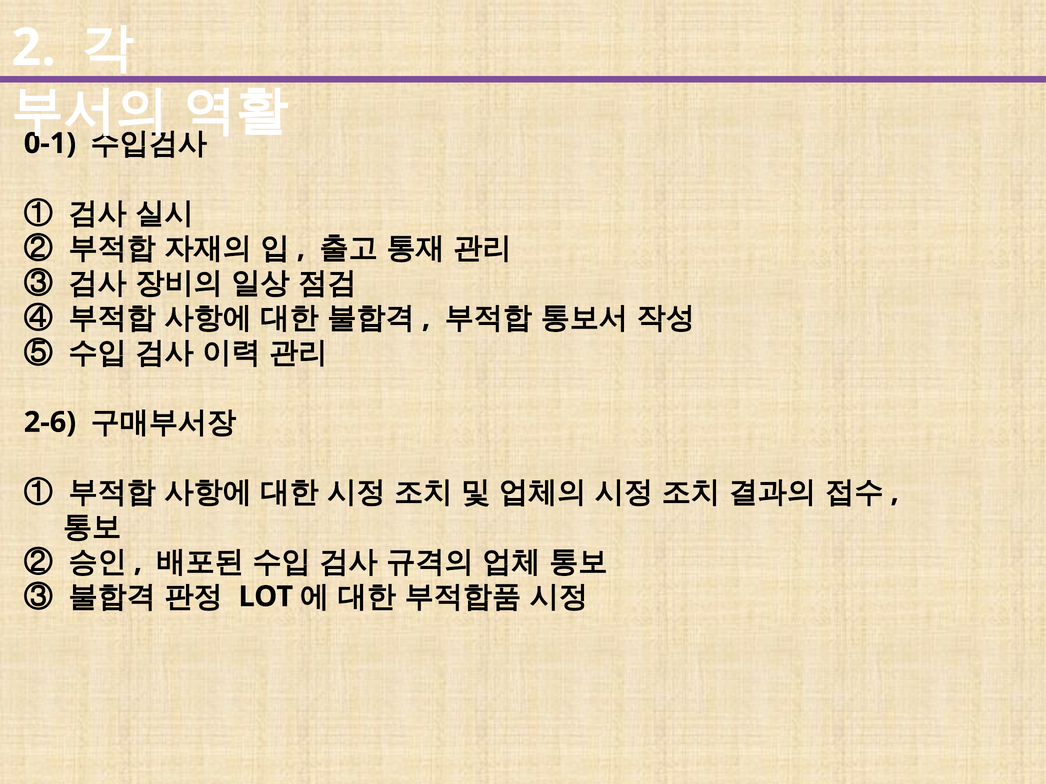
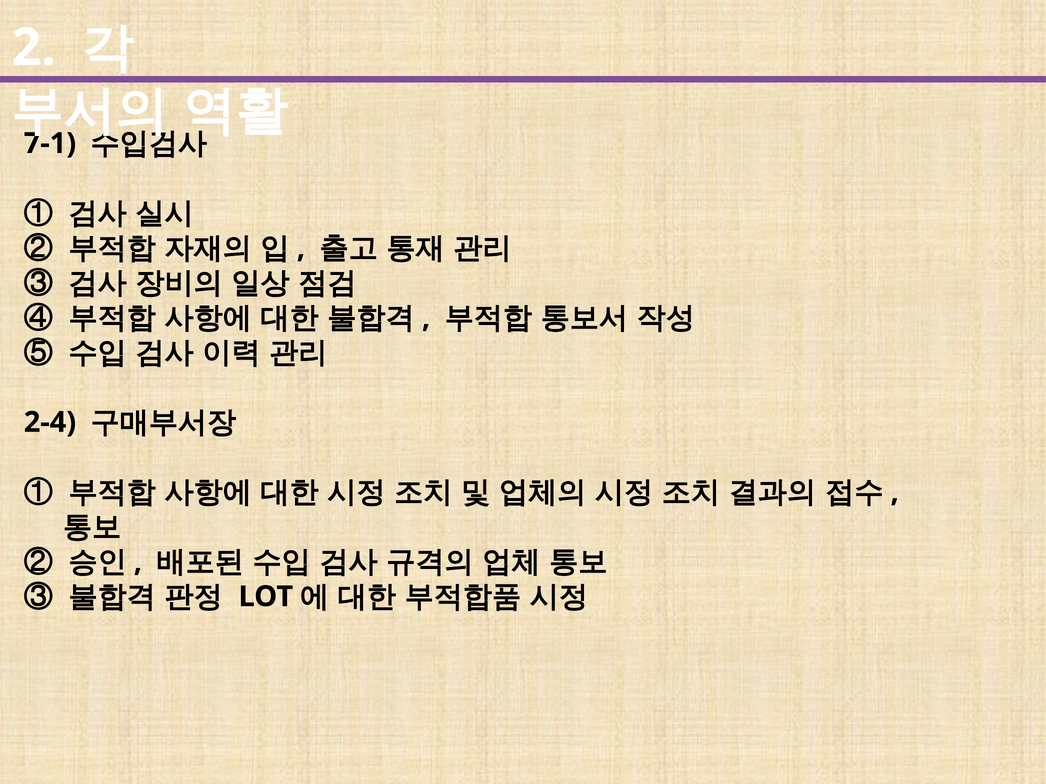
0-1: 0-1 -> 7-1
2-6: 2-6 -> 2-4
